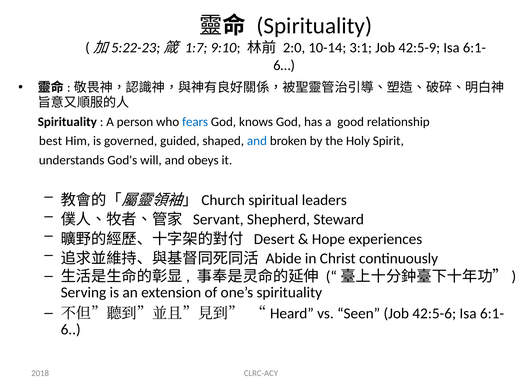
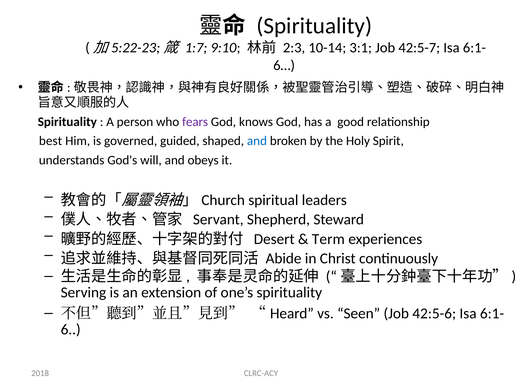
2:0: 2:0 -> 2:3
42:5-9: 42:5-9 -> 42:5-7
fears colour: blue -> purple
Hope: Hope -> Term
